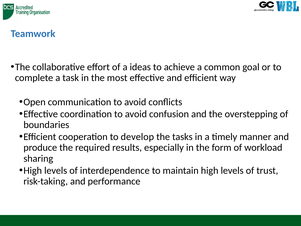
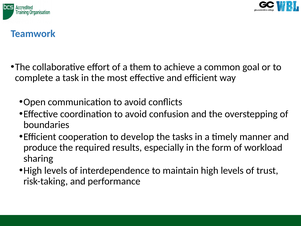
ideas: ideas -> them
